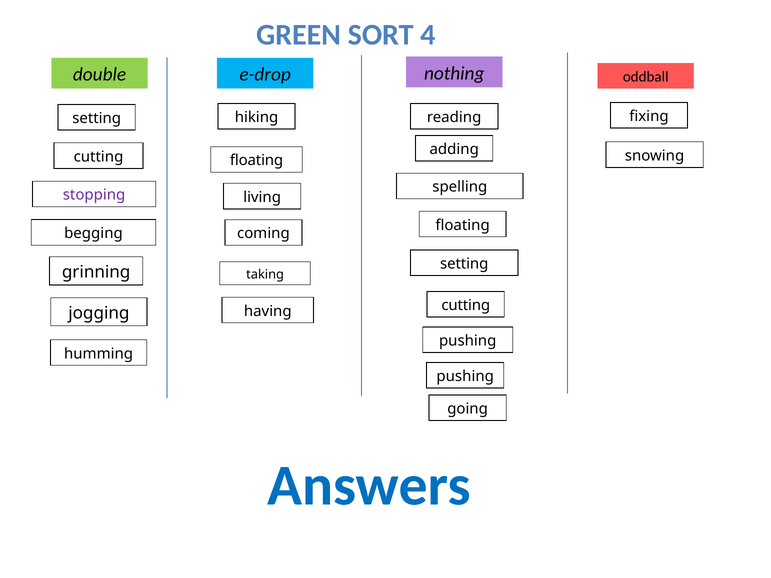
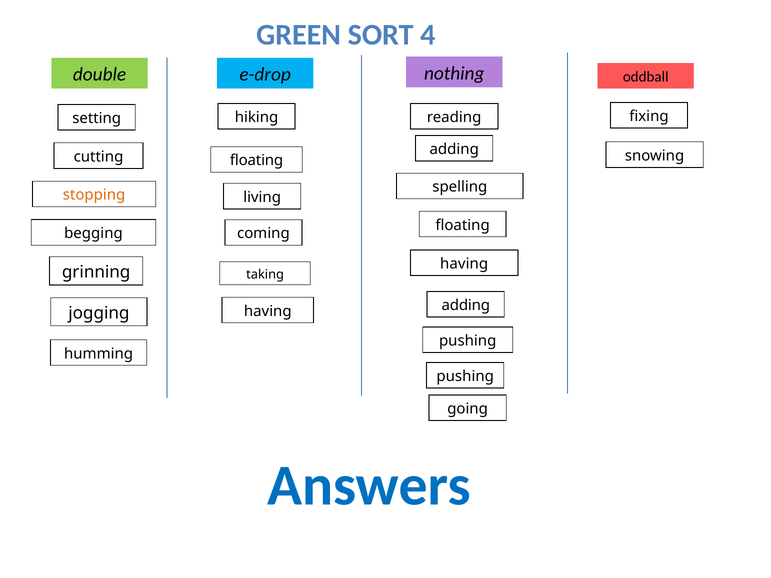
stopping colour: purple -> orange
setting at (464, 264): setting -> having
cutting at (466, 305): cutting -> adding
